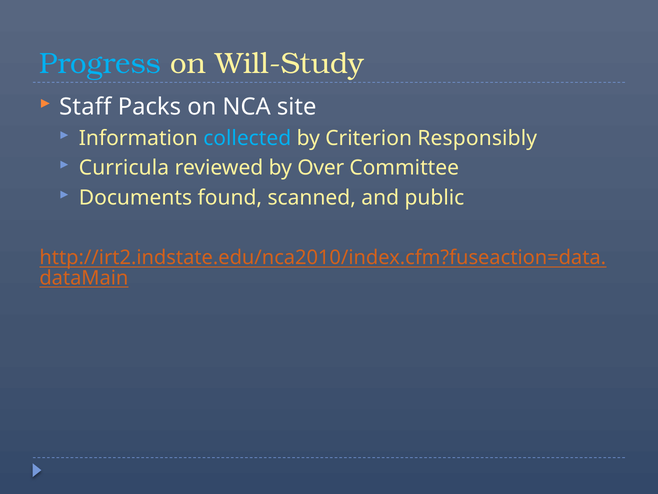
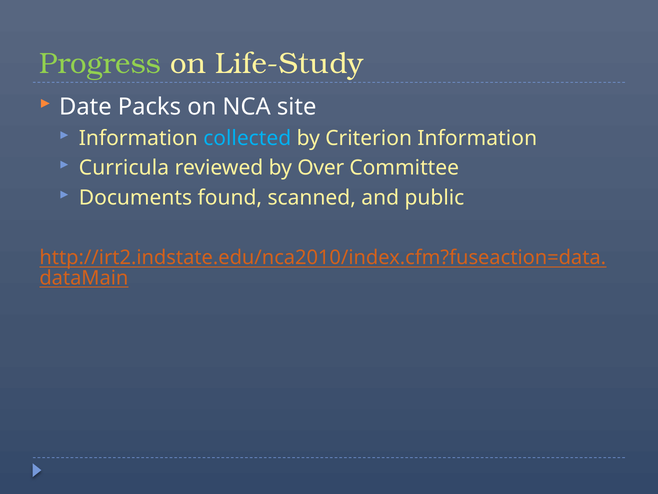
Progress colour: light blue -> light green
Will-Study: Will-Study -> Life-Study
Staff: Staff -> Date
Criterion Responsibly: Responsibly -> Information
